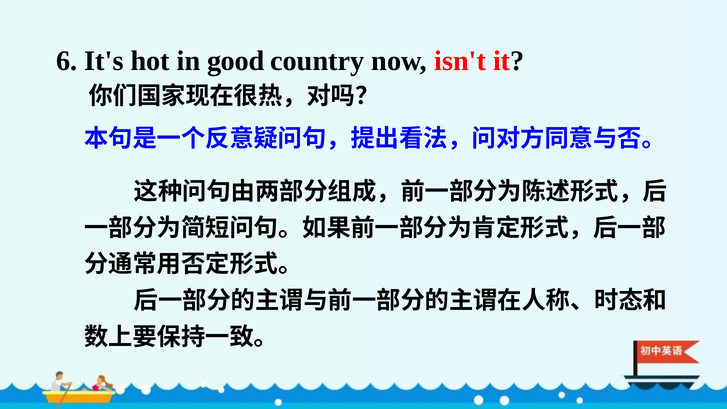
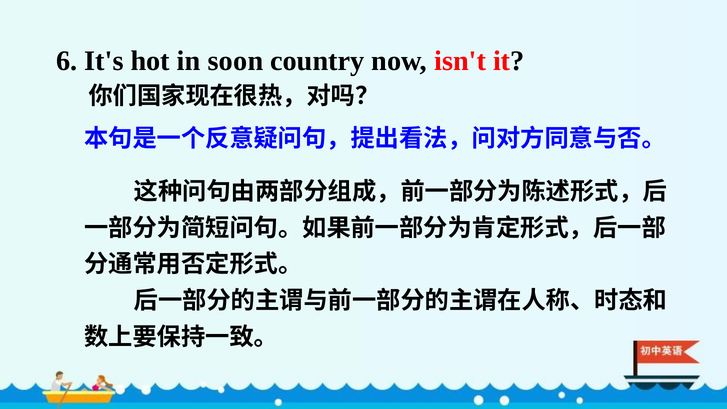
good: good -> soon
